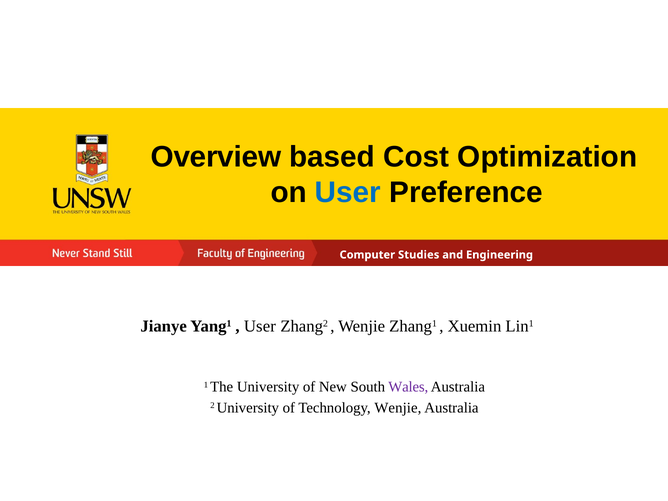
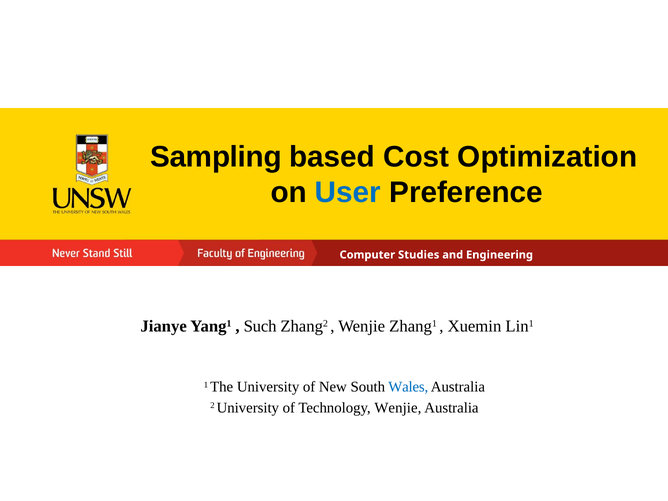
Overview: Overview -> Sampling
User at (260, 326): User -> Such
Wales colour: purple -> blue
